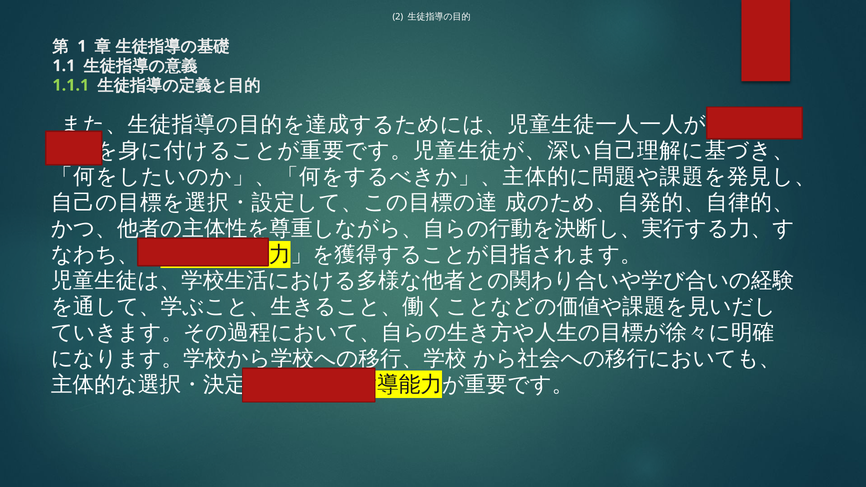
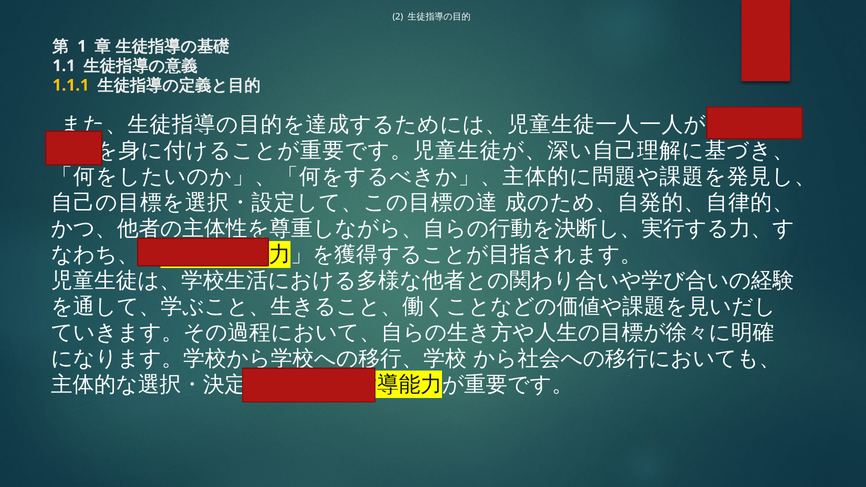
1.1.1 colour: light green -> yellow
